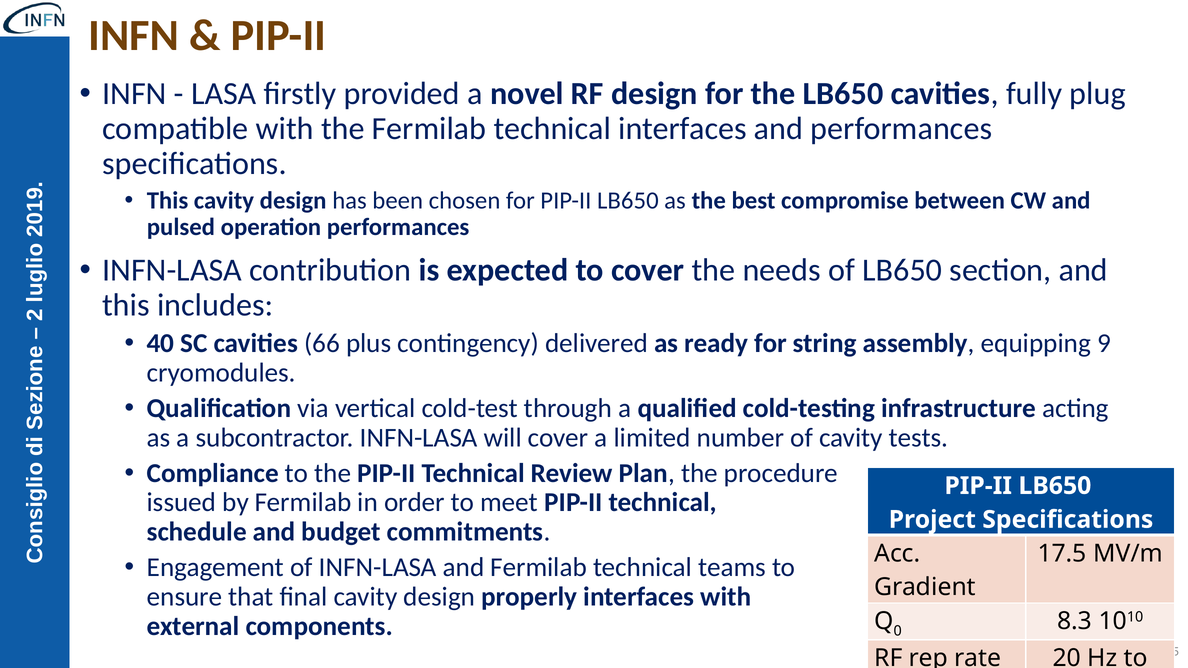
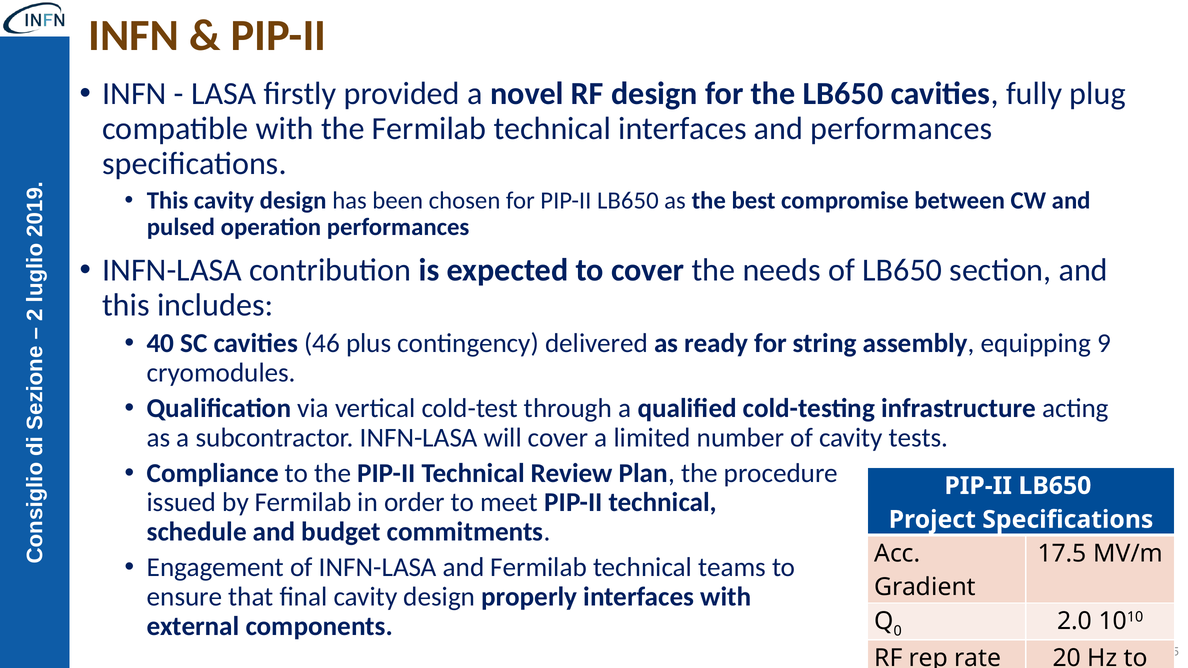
66: 66 -> 46
8.3: 8.3 -> 2.0
